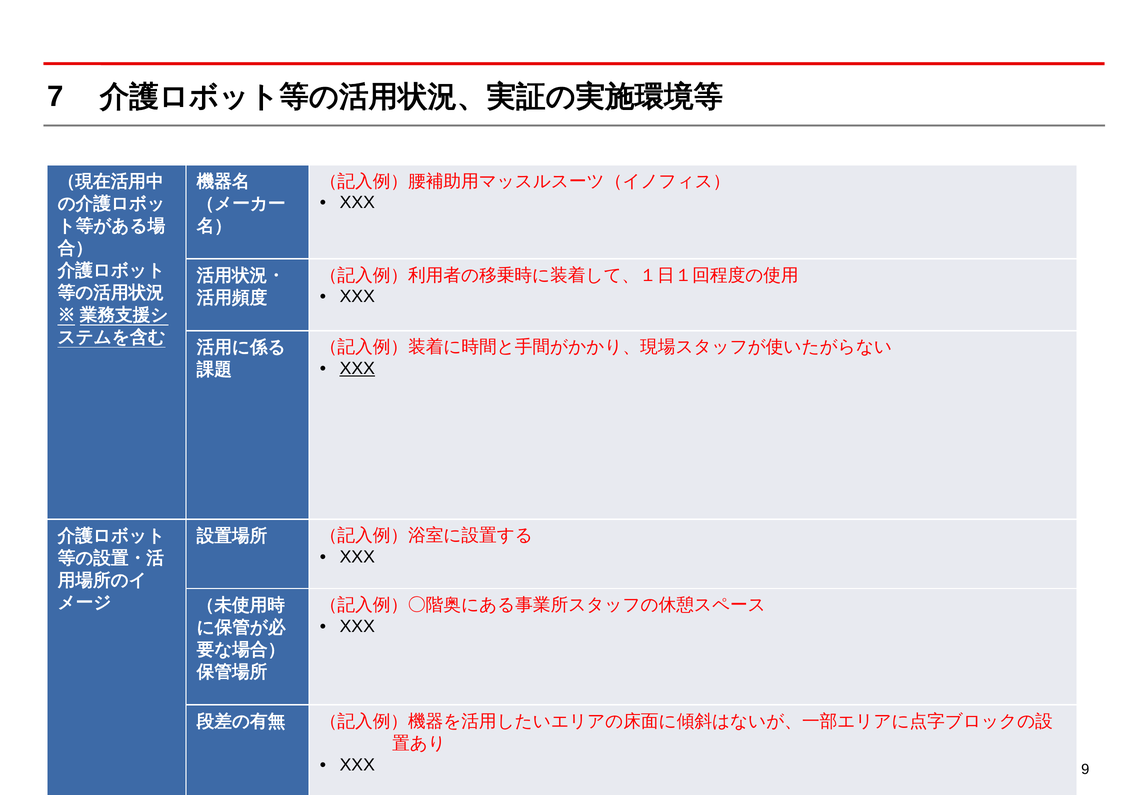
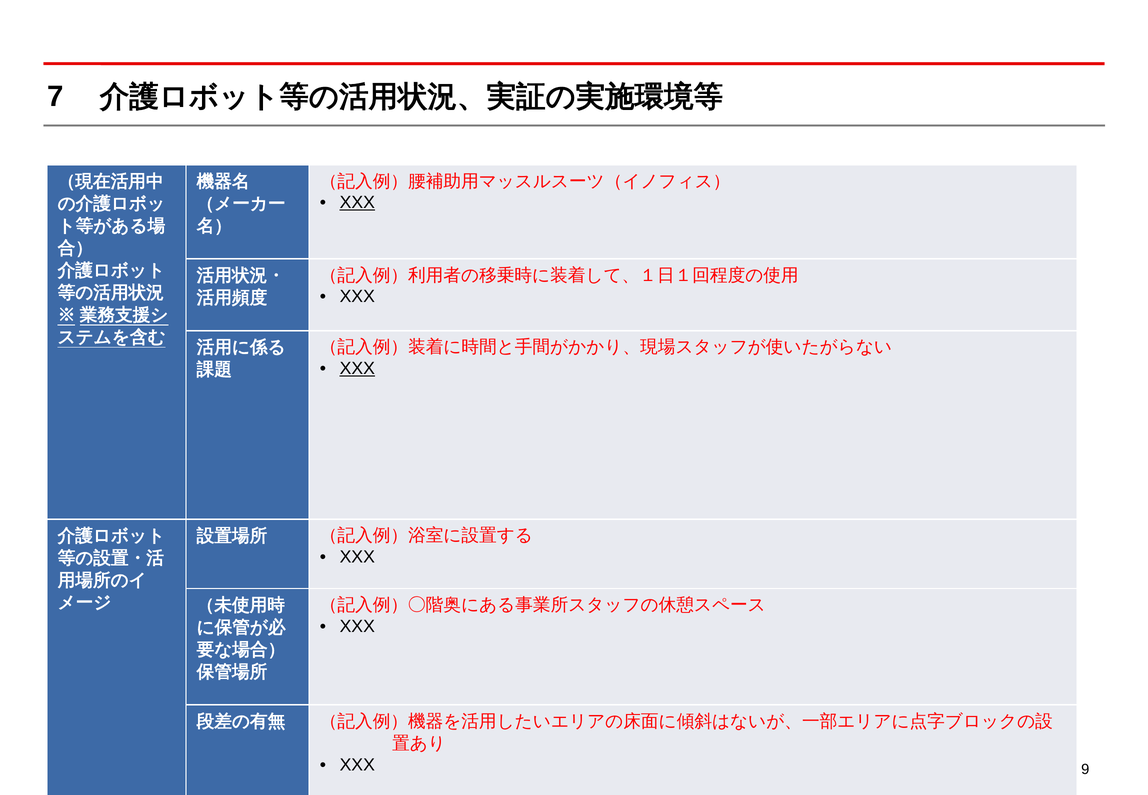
XXX at (357, 203) underline: none -> present
